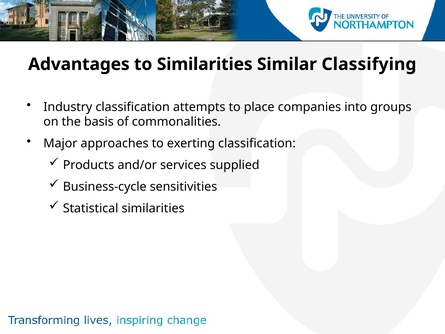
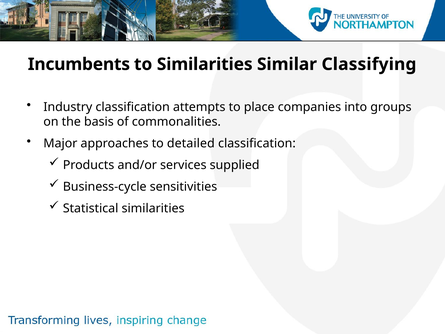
Advantages: Advantages -> Incumbents
exerting: exerting -> detailed
